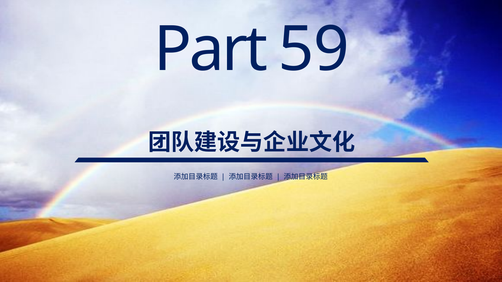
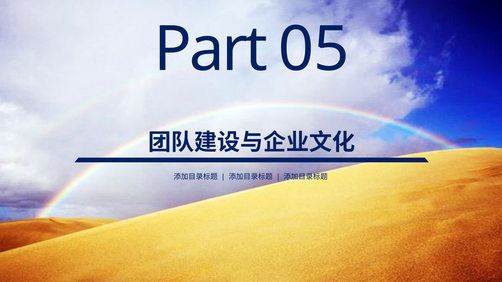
59: 59 -> 05
